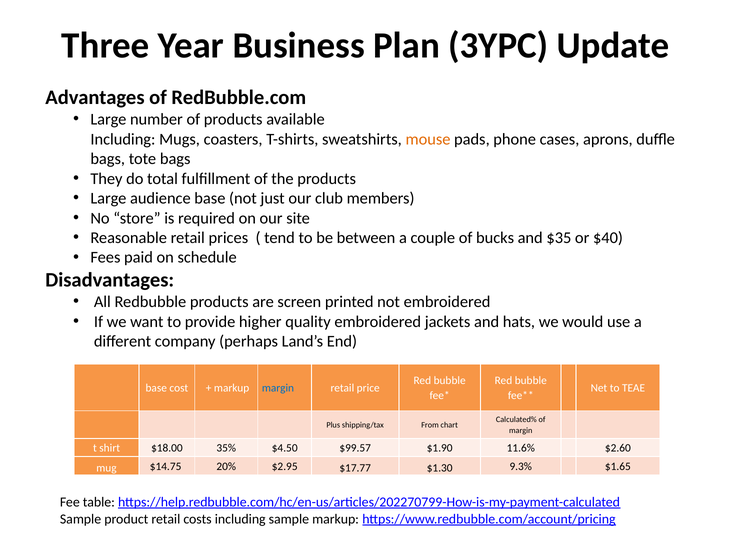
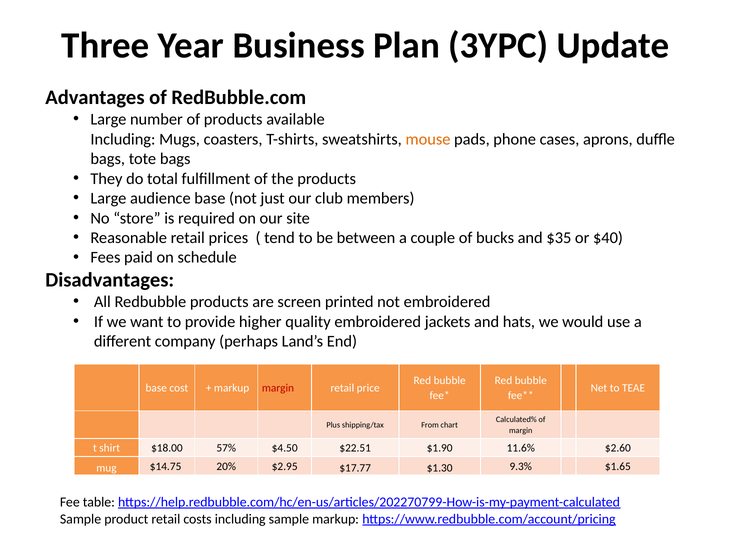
margin at (278, 388) colour: blue -> red
35%: 35% -> 57%
$99.57: $99.57 -> $22.51
